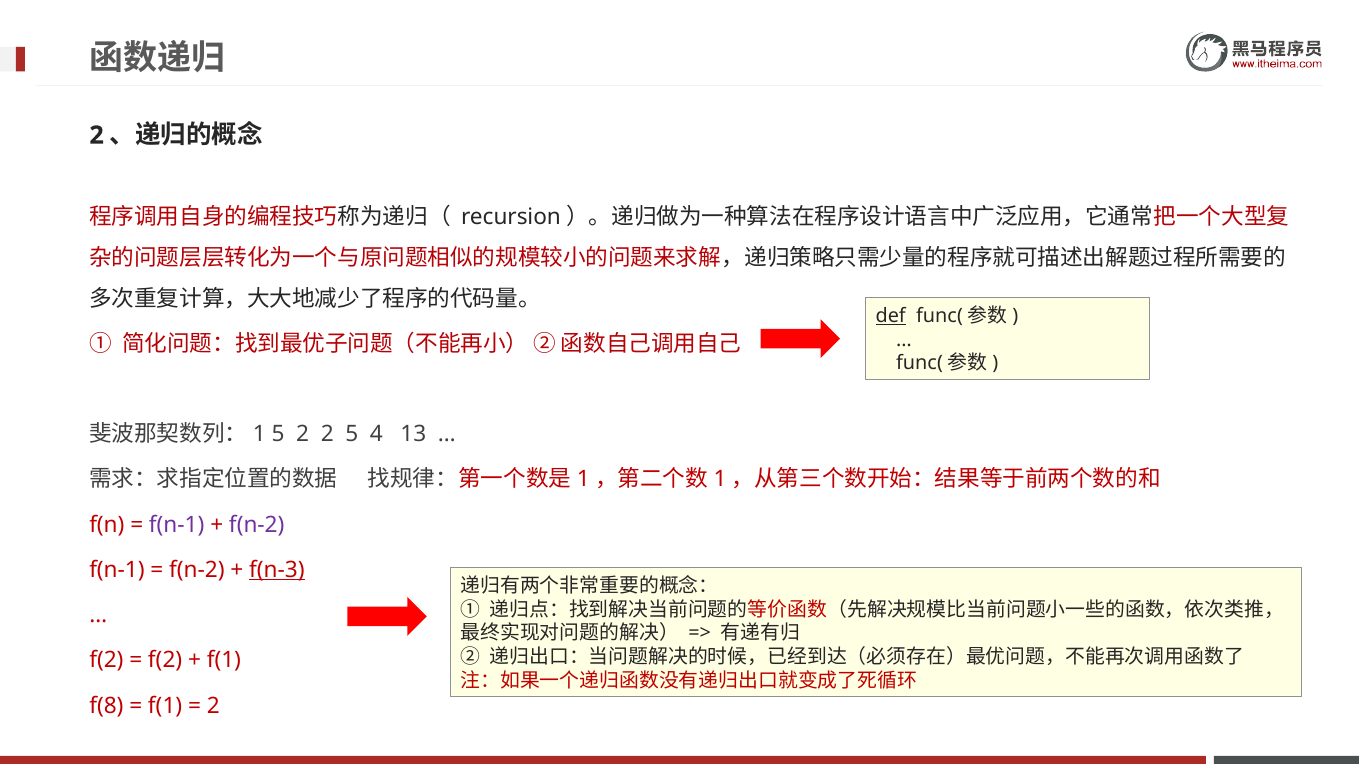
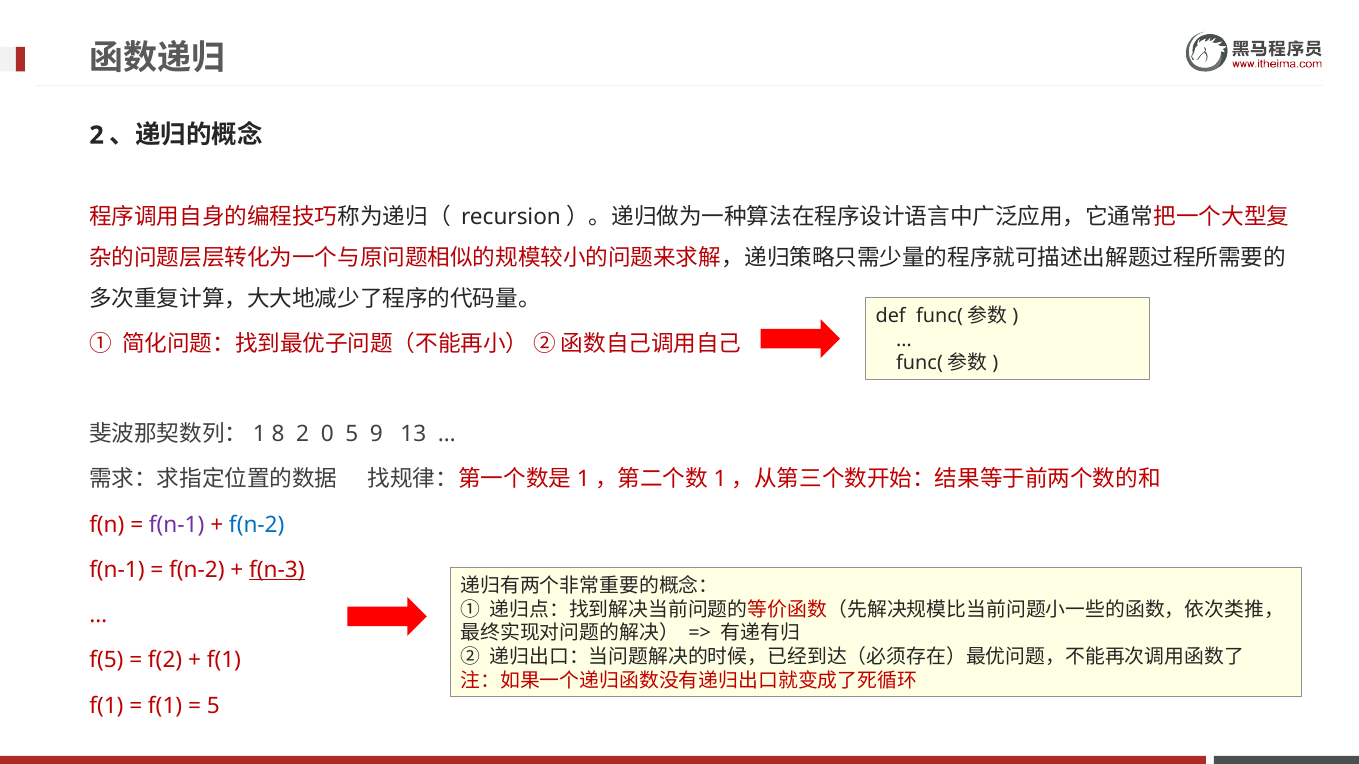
def underline: present -> none
5 at (278, 434): 5 -> 8
2 2: 2 -> 0
4: 4 -> 9
f(n-2 at (257, 525) colour: purple -> blue
f(2 at (106, 661): f(2 -> f(5
f(8 at (106, 706): f(8 -> f(1
2 at (213, 706): 2 -> 5
